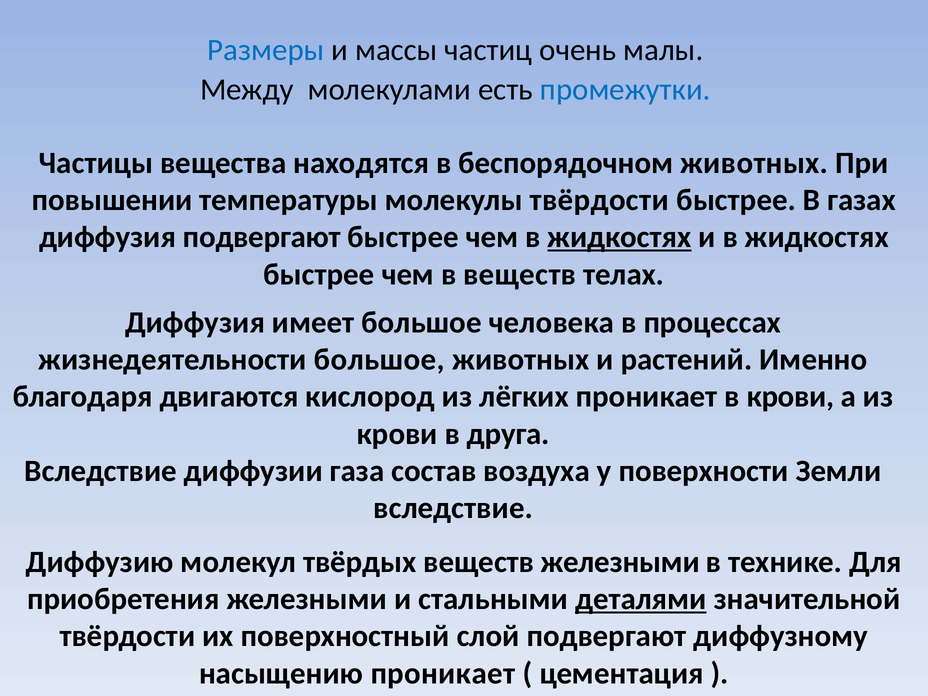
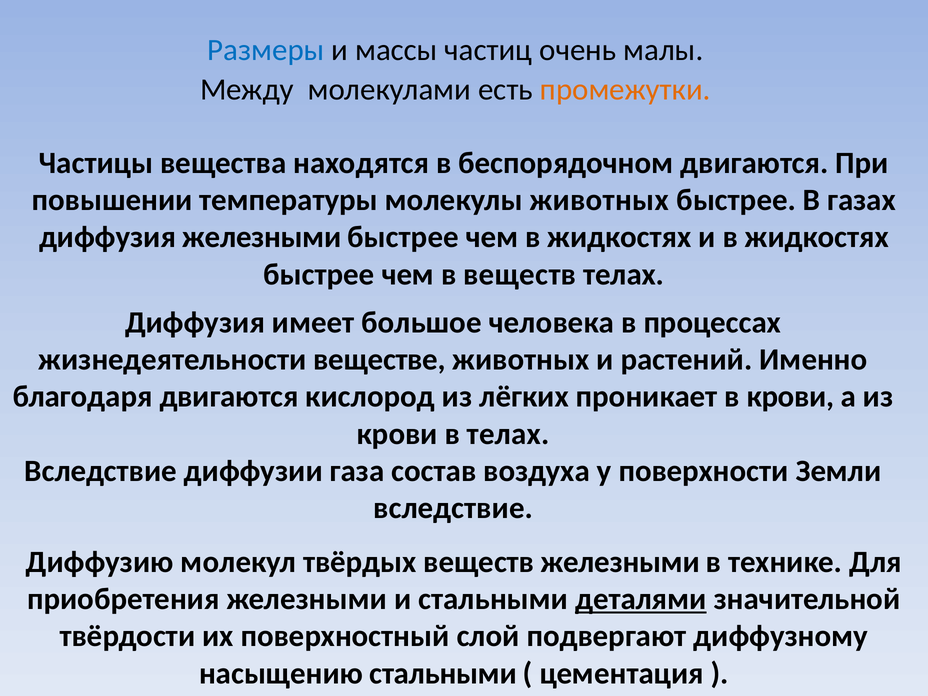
промежутки colour: blue -> orange
беспорядочном животных: животных -> двигаются
молекулы твёрдости: твёрдости -> животных
диффузия подвергают: подвергают -> железными
жидкостях at (619, 237) underline: present -> none
жизнедеятельности большое: большое -> веществе
в друга: друга -> телах
насыщению проникает: проникает -> стальными
